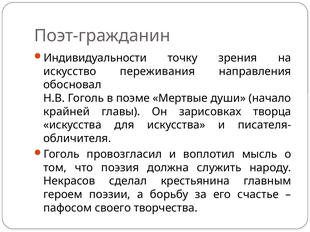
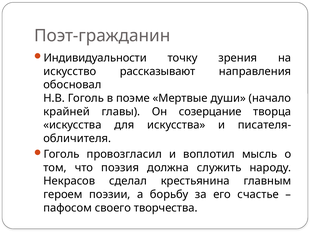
переживания: переживания -> рассказывают
зарисовках: зарисовках -> созерцание
